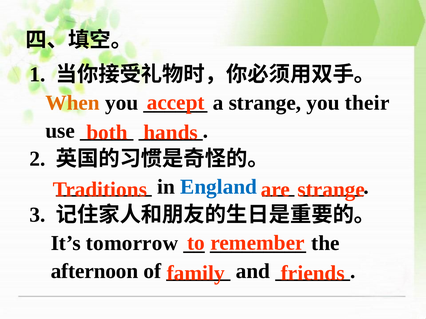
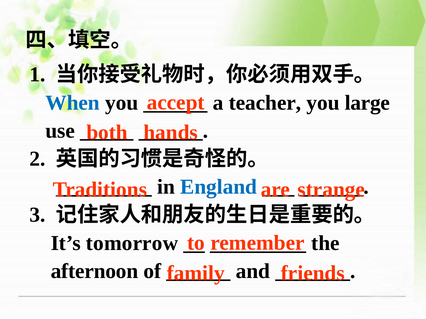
When colour: orange -> blue
a strange: strange -> teacher
their: their -> large
